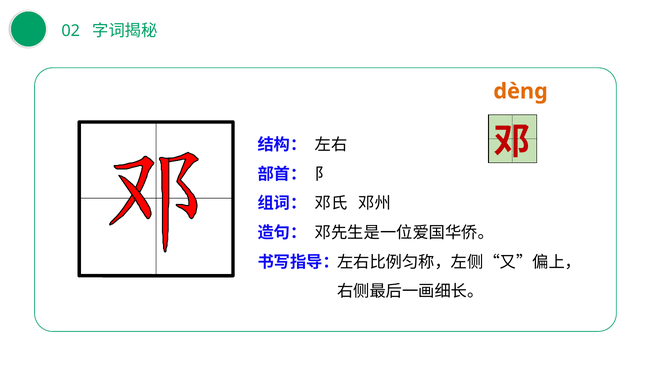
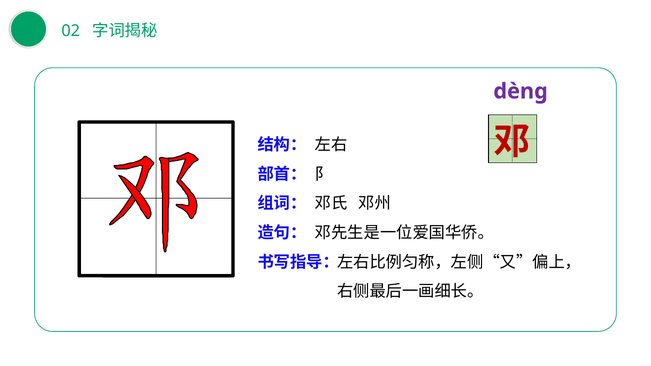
dèng colour: orange -> purple
